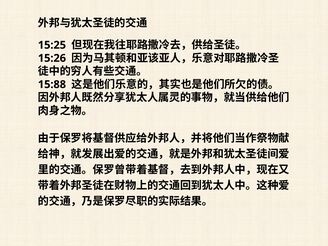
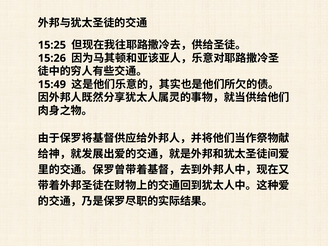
15:88: 15:88 -> 15:49
